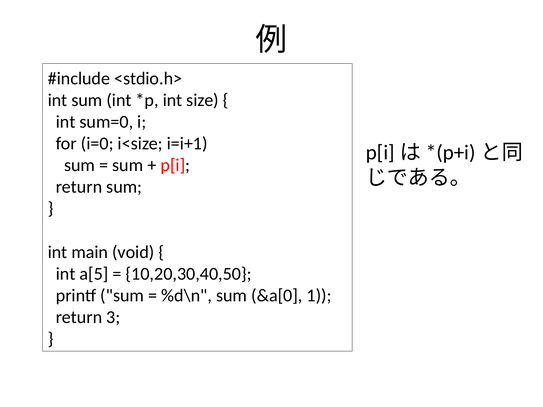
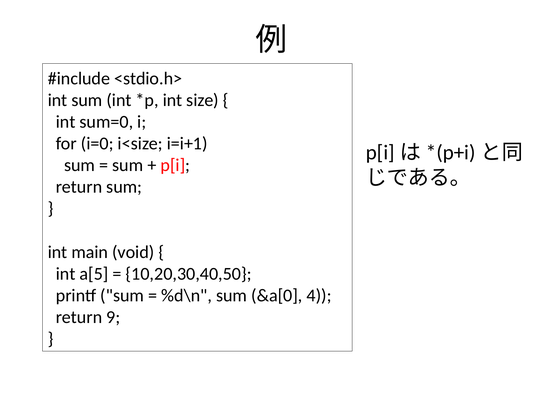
1: 1 -> 4
3: 3 -> 9
